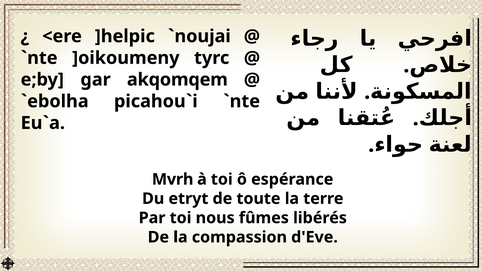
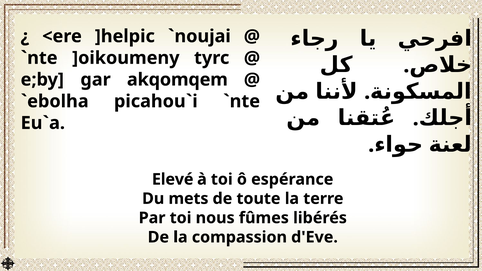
Mvrh: Mvrh -> Elevé
etryt: etryt -> mets
